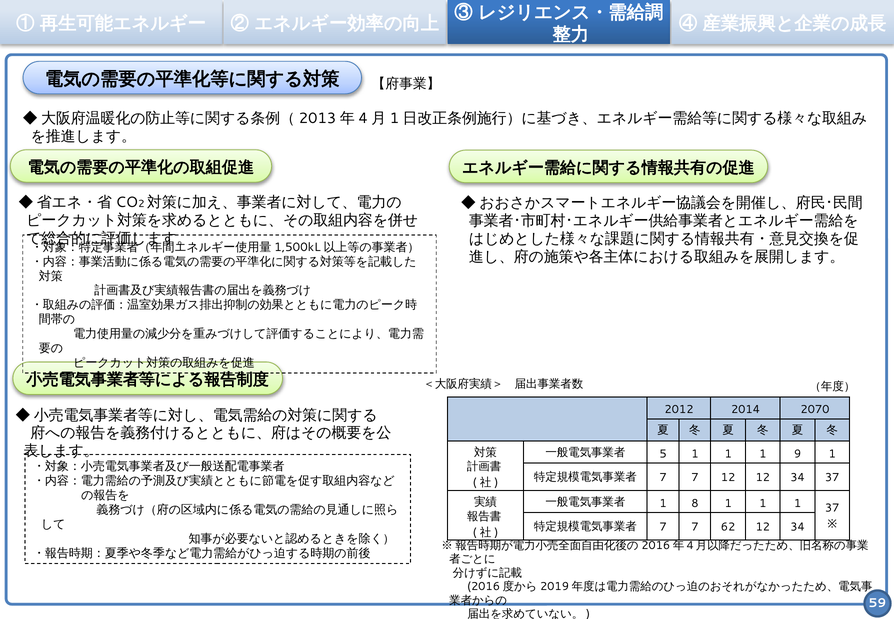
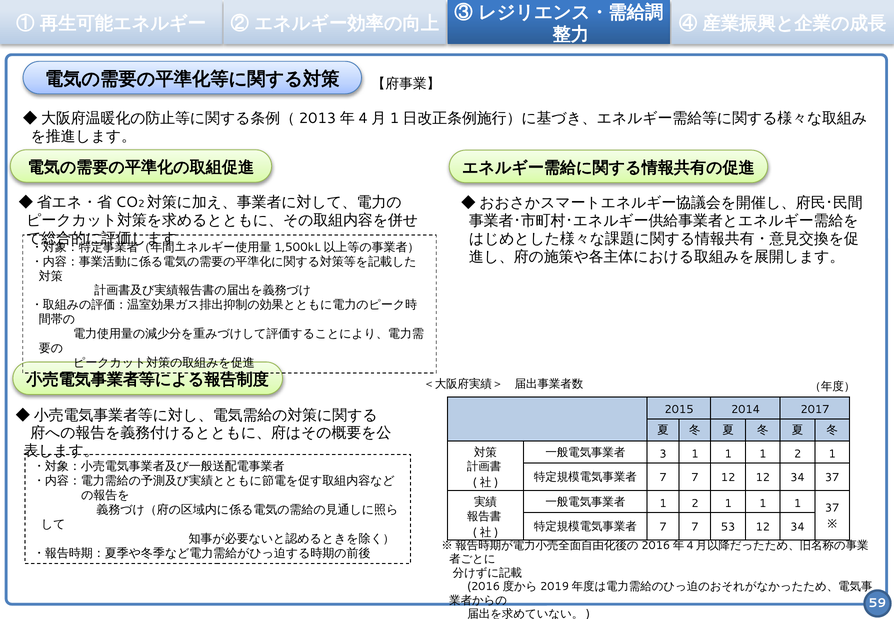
2012: 2012 -> 2015
2070: 2070 -> 2017
5: 5 -> 3
1 1 9: 9 -> 2
8 at (695, 503): 8 -> 2
62: 62 -> 53
